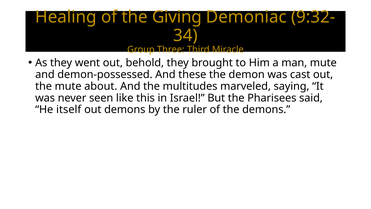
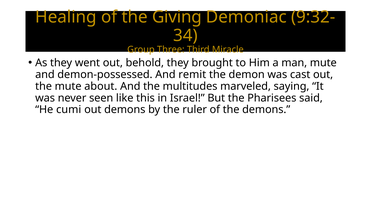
these: these -> remit
itself: itself -> cumi
